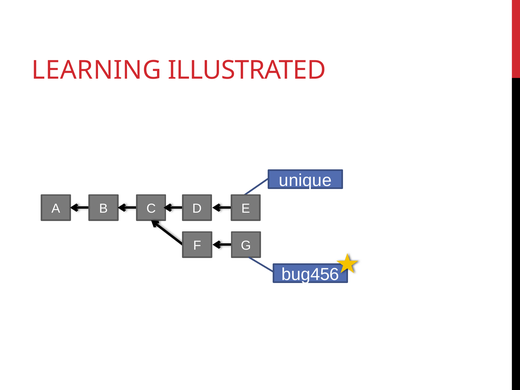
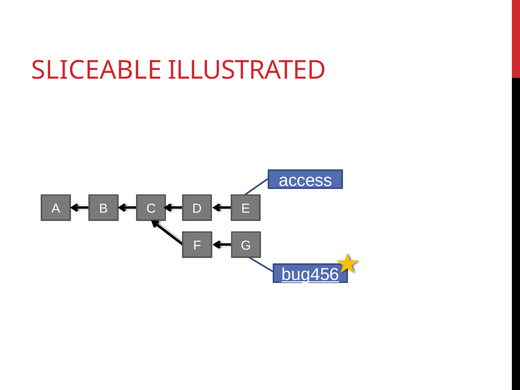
LEARNING: LEARNING -> SLICEABLE
unique: unique -> access
bug456 underline: none -> present
